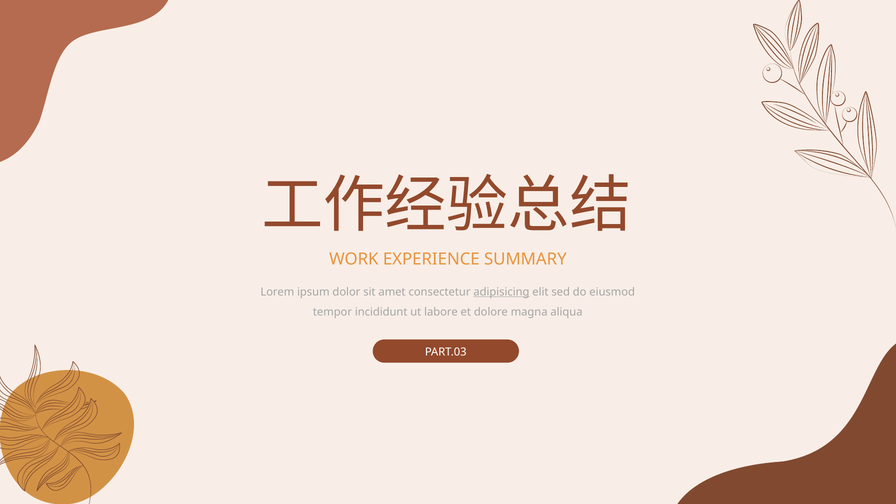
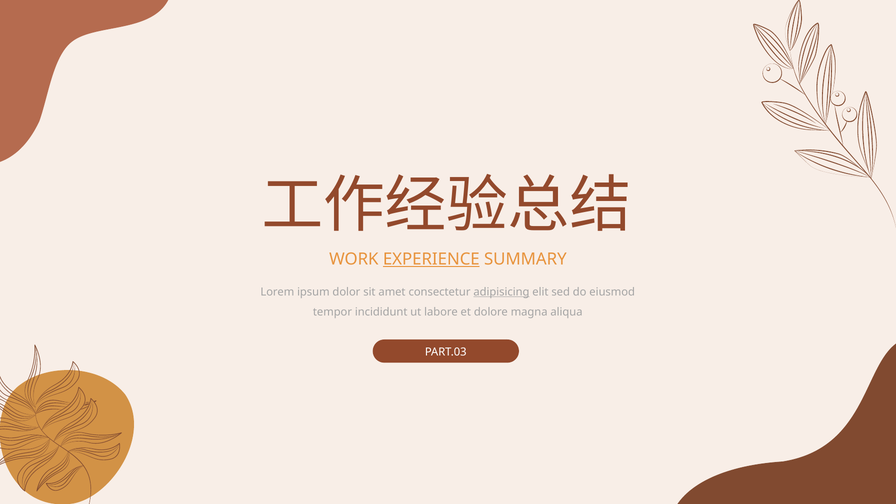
EXPERIENCE underline: none -> present
